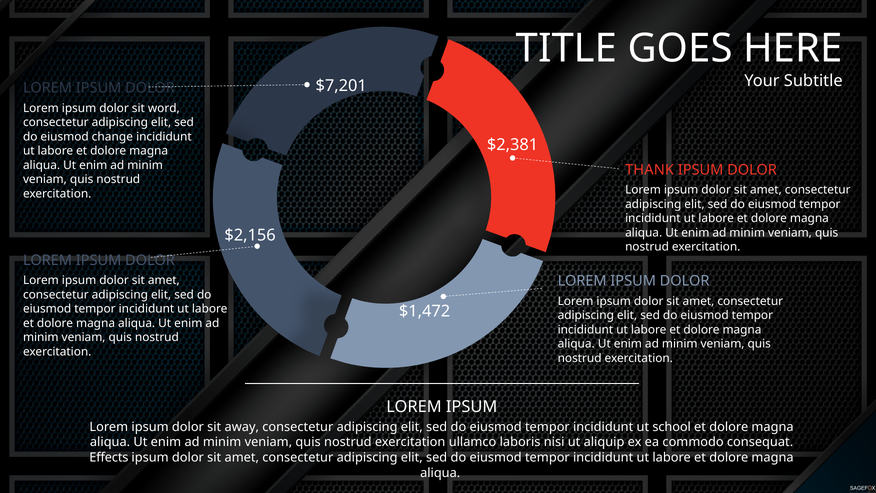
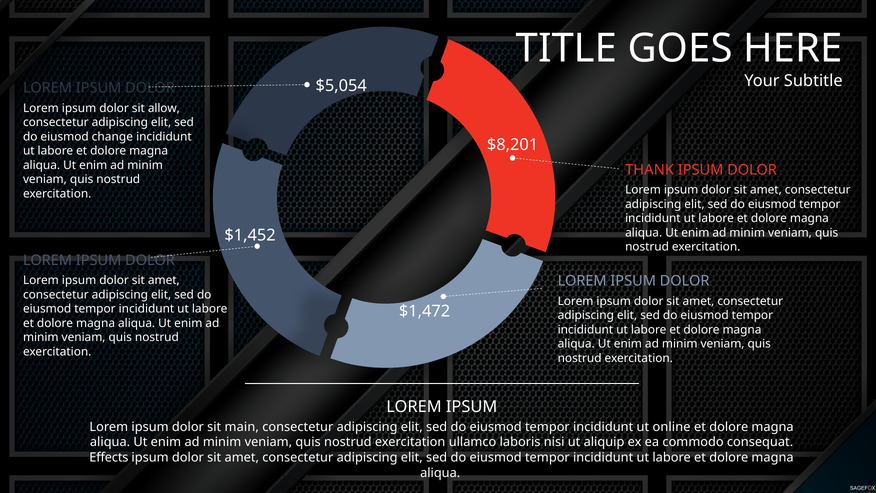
$7,201: $7,201 -> $5,054
word: word -> allow
$2,381: $2,381 -> $8,201
$2,156: $2,156 -> $1,452
away: away -> main
school: school -> online
